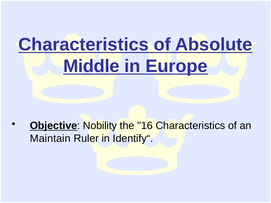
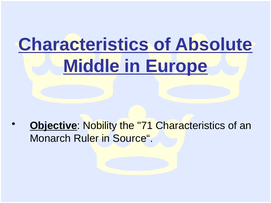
16: 16 -> 71
Maintain: Maintain -> Monarch
Identify“: Identify“ -> Source“
